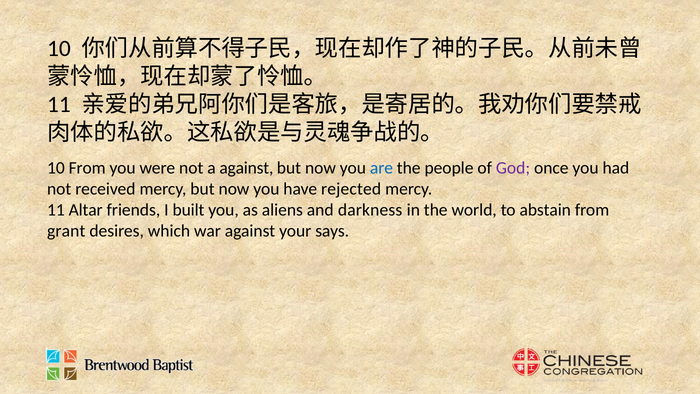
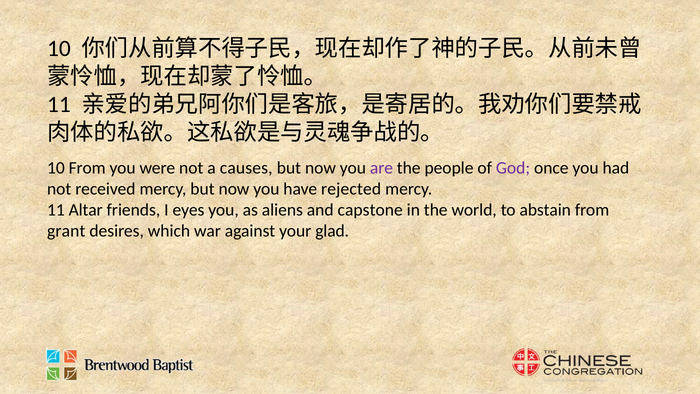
a against: against -> causes
are colour: blue -> purple
built: built -> eyes
darkness: darkness -> capstone
says: says -> glad
